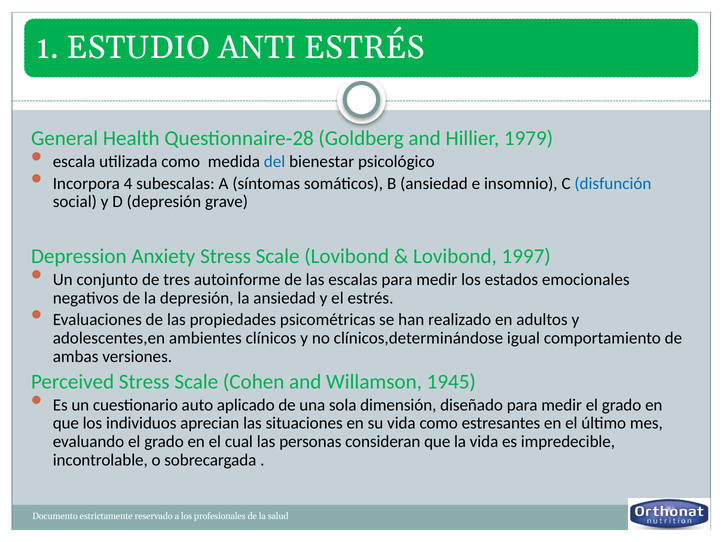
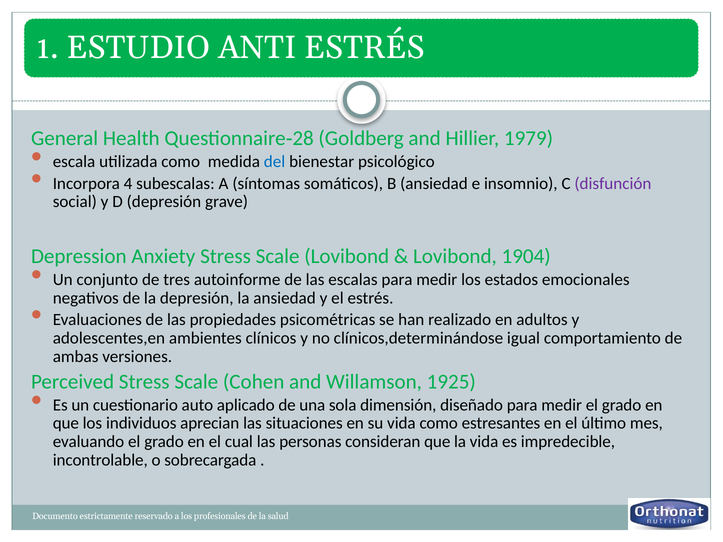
disfunción colour: blue -> purple
1997: 1997 -> 1904
1945: 1945 -> 1925
